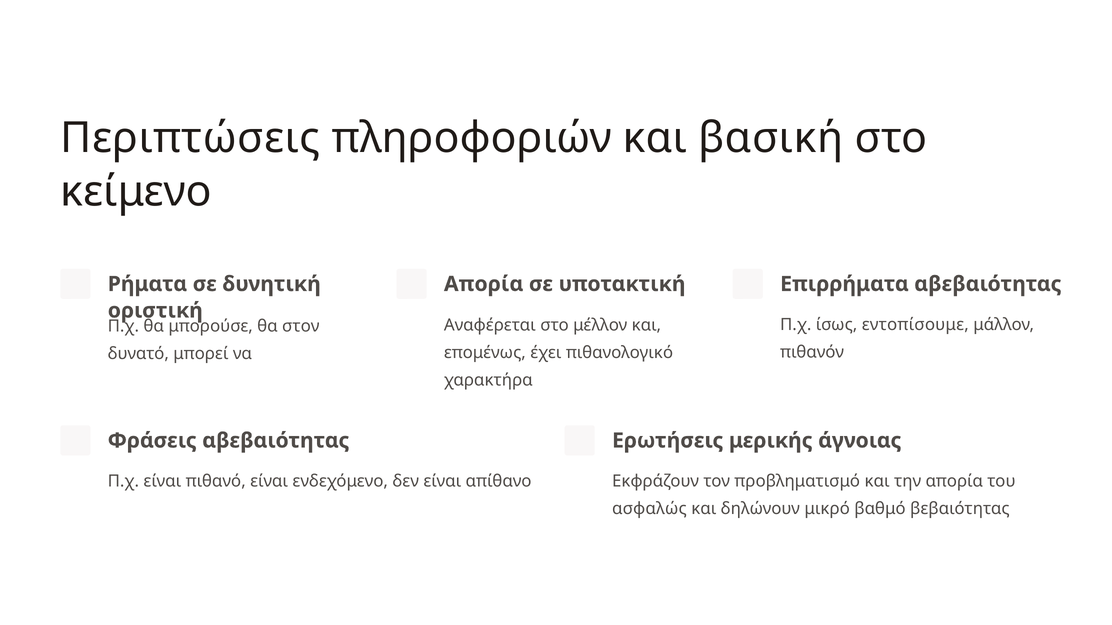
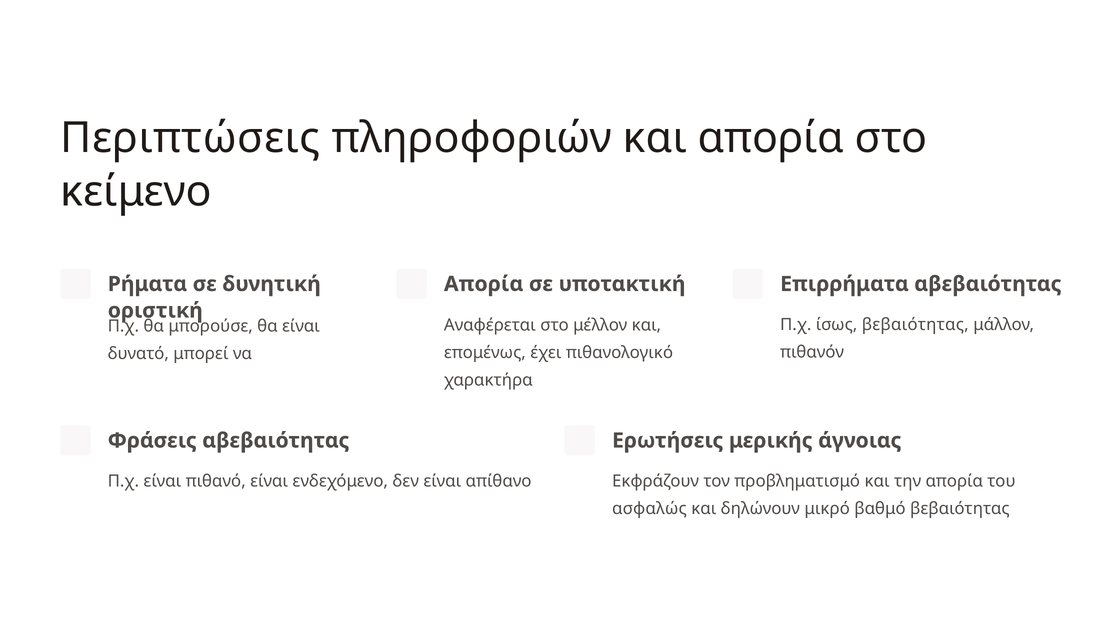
και βασική: βασική -> απορία
ίσως εντοπίσουμε: εντοπίσουμε -> βεβαιότητας
θα στον: στον -> είναι
